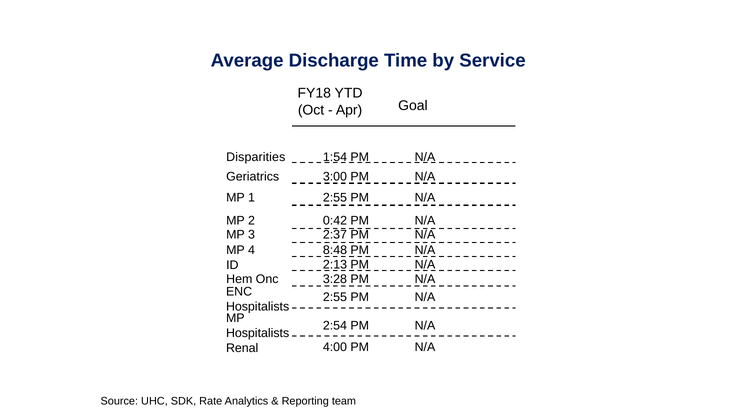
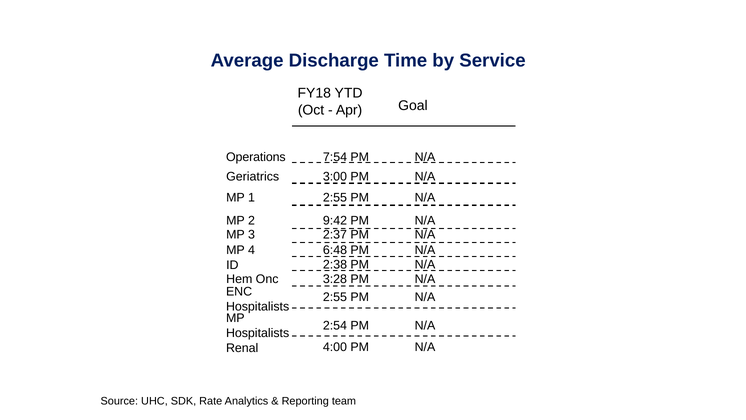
Disparities: Disparities -> Operations
1:54: 1:54 -> 7:54
0:42: 0:42 -> 9:42
8:48: 8:48 -> 6:48
2:13: 2:13 -> 2:38
